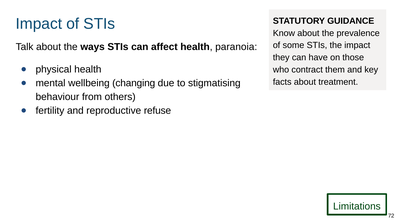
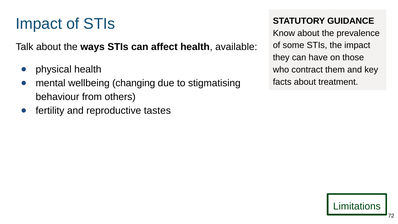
paranoia: paranoia -> available
refuse: refuse -> tastes
